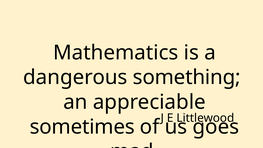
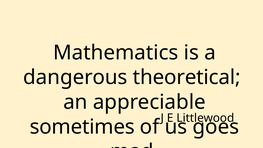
something: something -> theoretical
